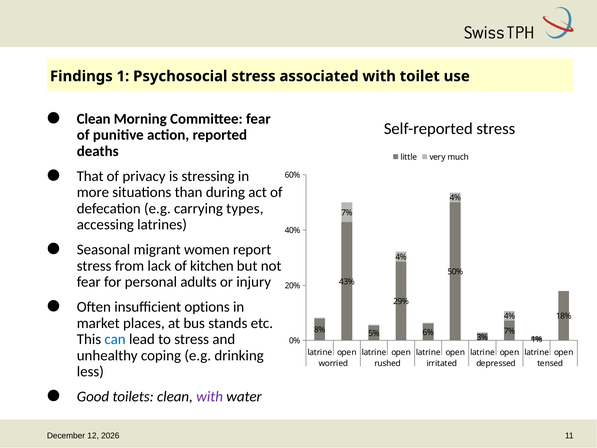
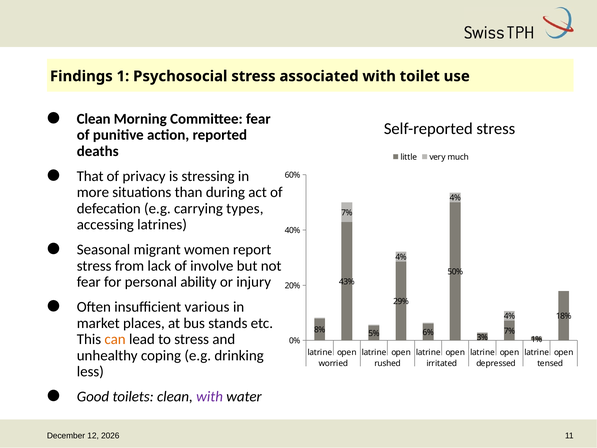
kitchen: kitchen -> involve
adults: adults -> ability
options: options -> various
can colour: blue -> orange
